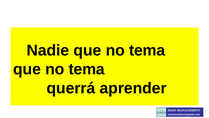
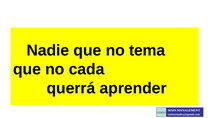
tema at (87, 69): tema -> cada
